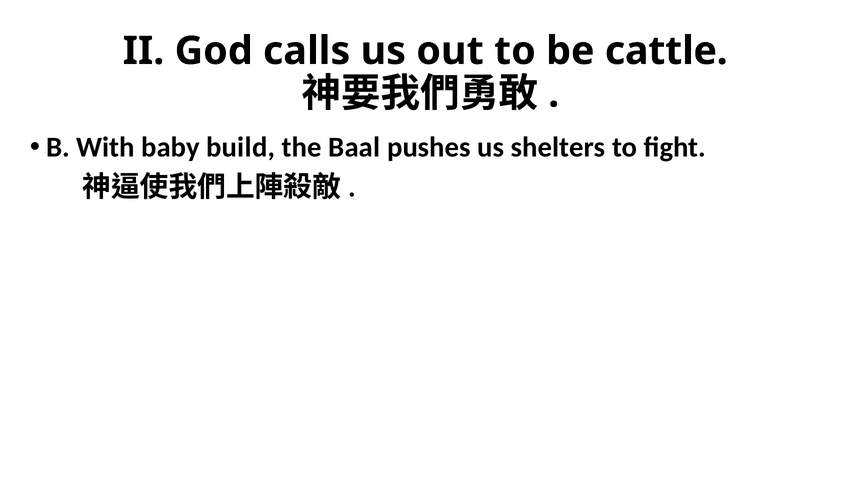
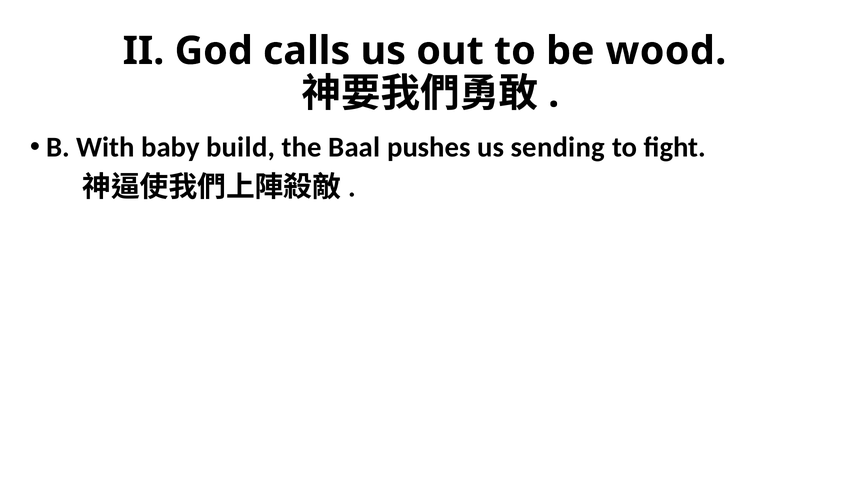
cattle: cattle -> wood
shelters: shelters -> sending
